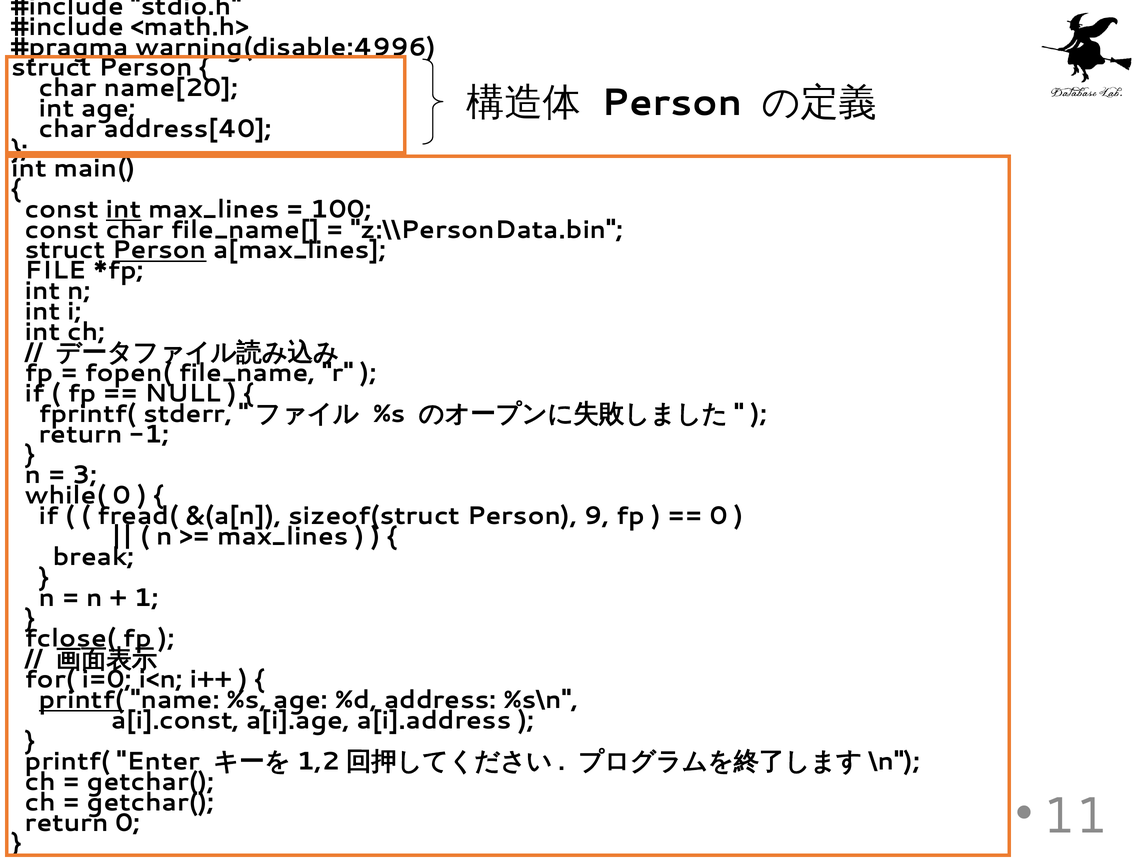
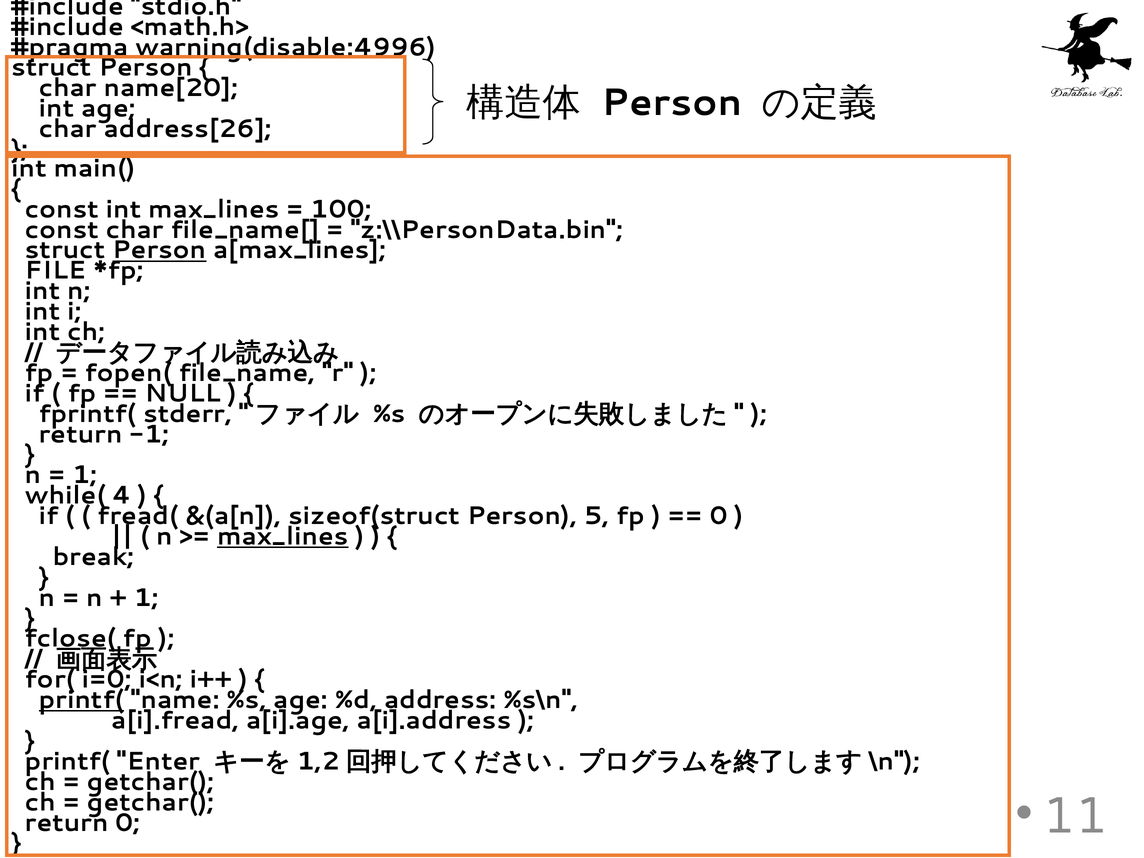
address[40: address[40 -> address[26
int at (124, 209) underline: present -> none
3 at (85, 475): 3 -> 1
while( 0: 0 -> 4
9: 9 -> 5
max_lines at (283, 536) underline: none -> present
a[i].const: a[i].const -> a[i].fread
